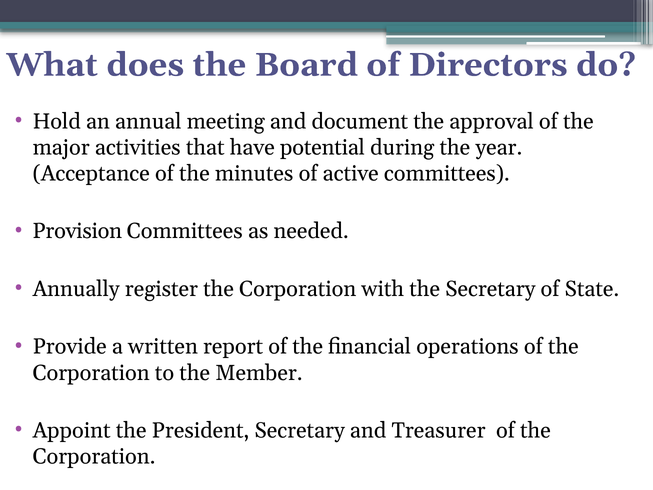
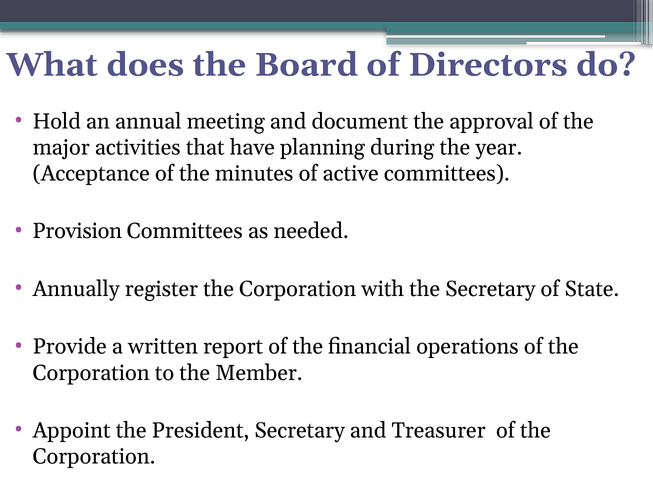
potential: potential -> planning
